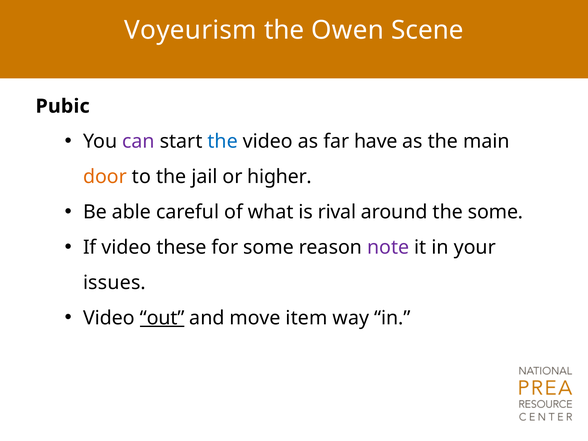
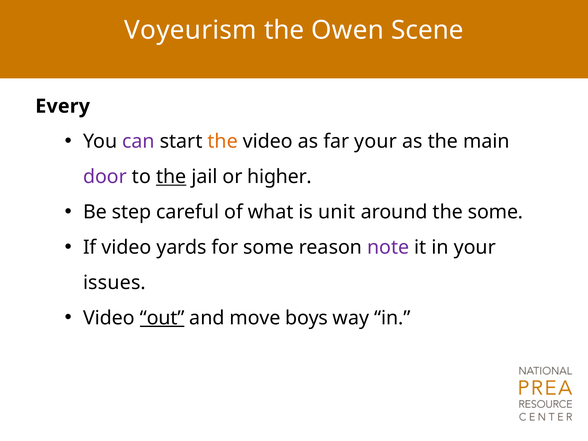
Pubic: Pubic -> Every
the at (223, 142) colour: blue -> orange
far have: have -> your
door colour: orange -> purple
the at (171, 177) underline: none -> present
able: able -> step
rival: rival -> unit
these: these -> yards
item: item -> boys
